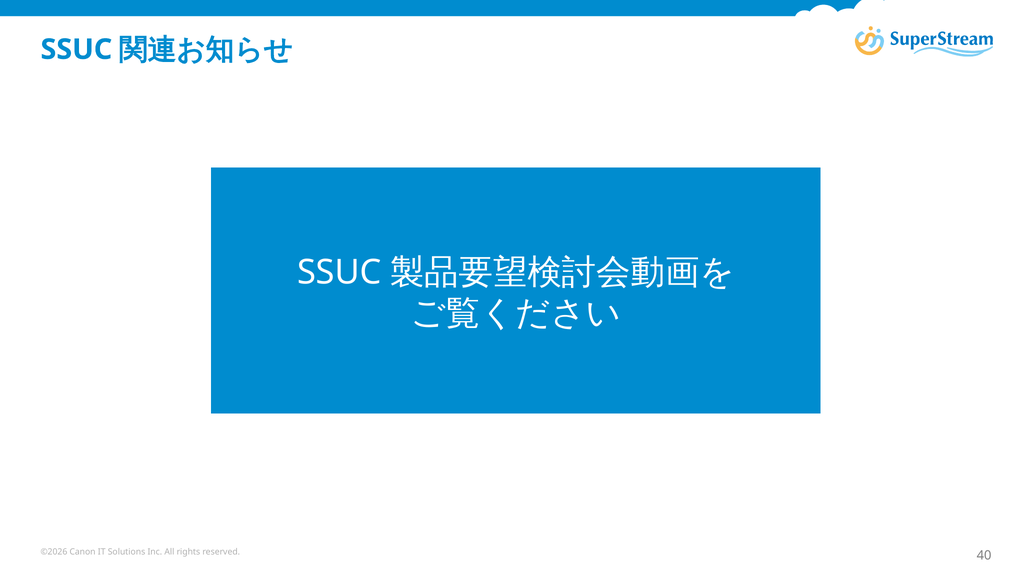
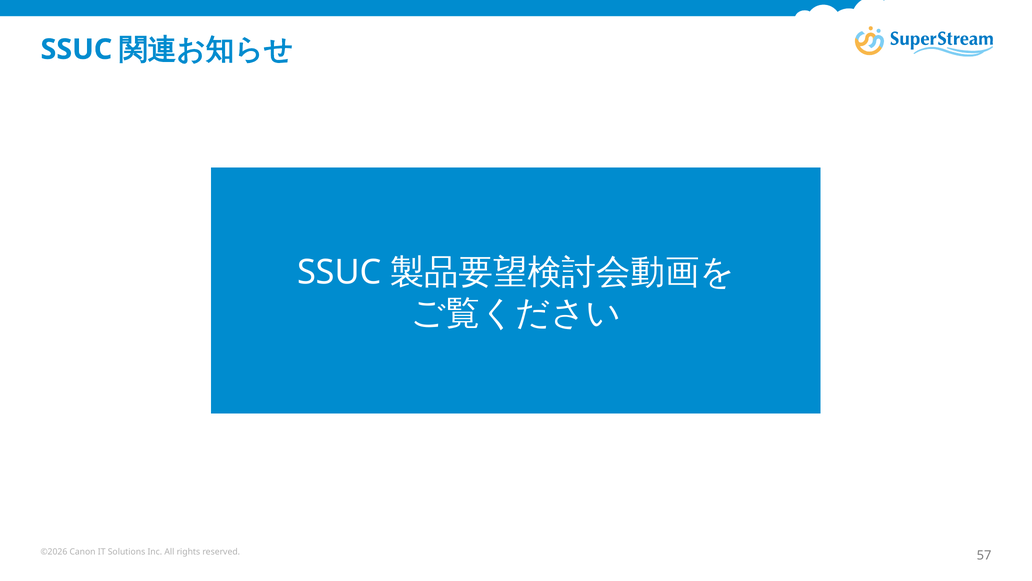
40: 40 -> 57
